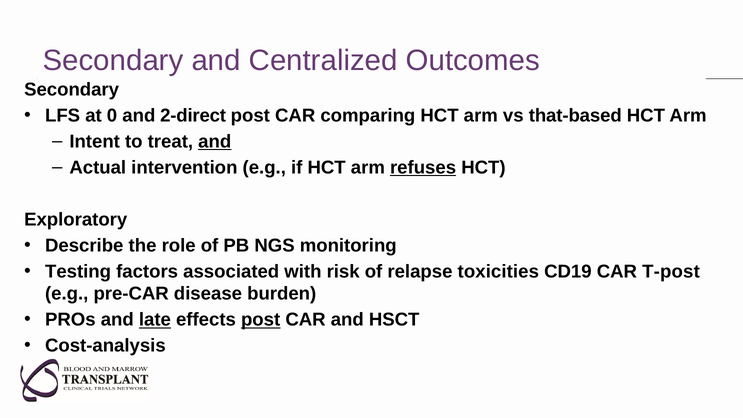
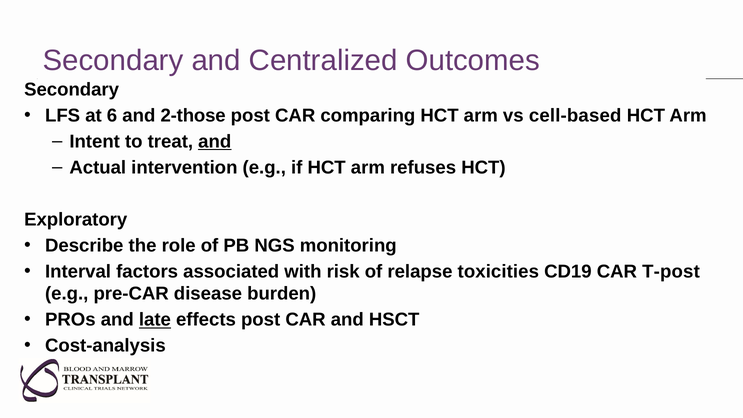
0: 0 -> 6
2-direct: 2-direct -> 2-those
that-based: that-based -> cell-based
refuses underline: present -> none
Testing: Testing -> Interval
post at (261, 320) underline: present -> none
